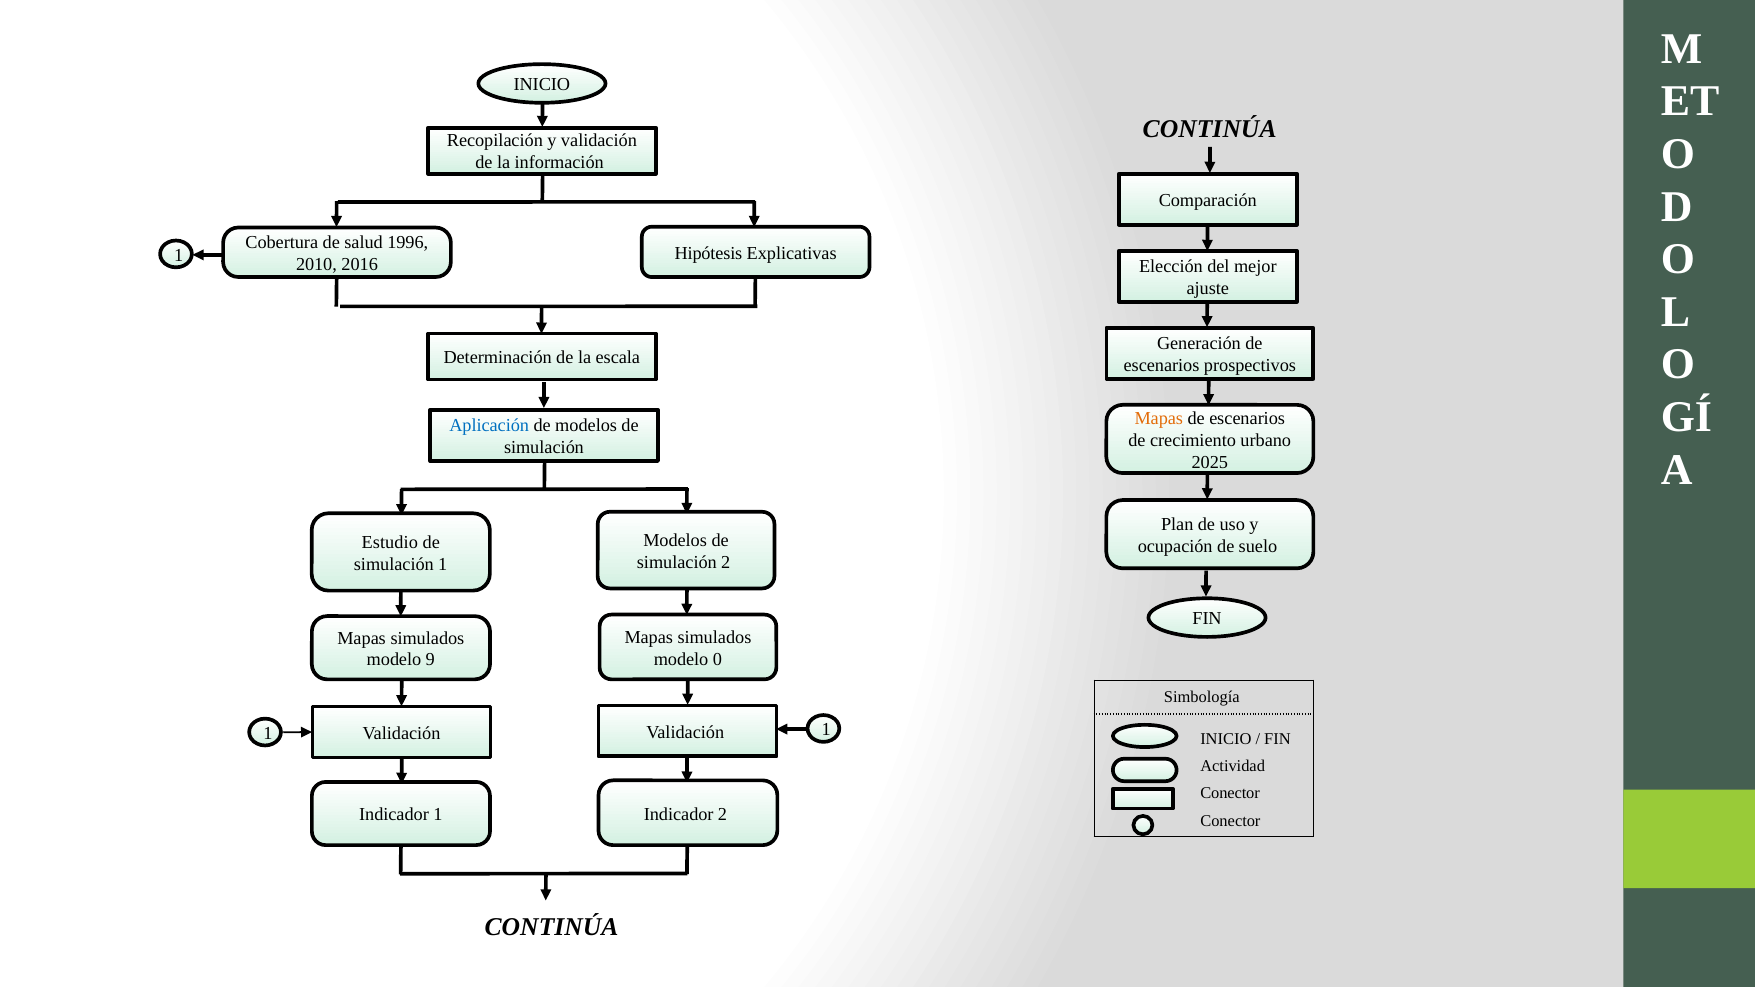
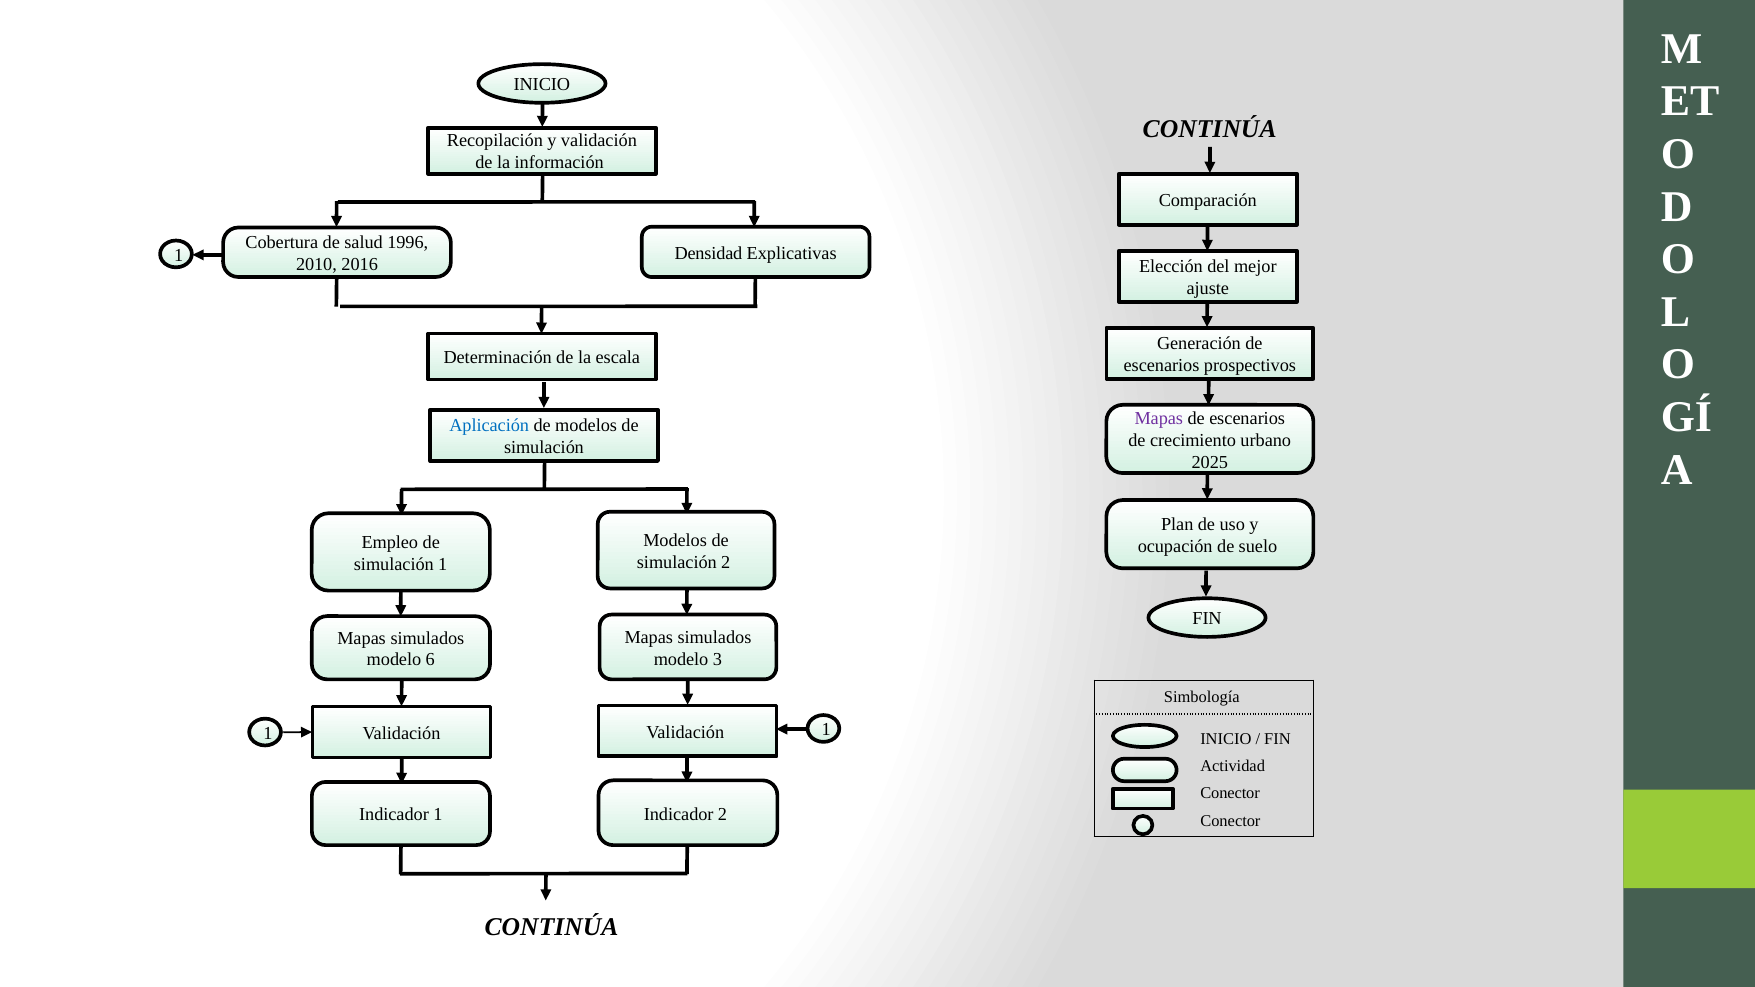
Hipótesis: Hipótesis -> Densidad
Mapas at (1159, 418) colour: orange -> purple
Estudio: Estudio -> Empleo
0: 0 -> 3
9: 9 -> 6
